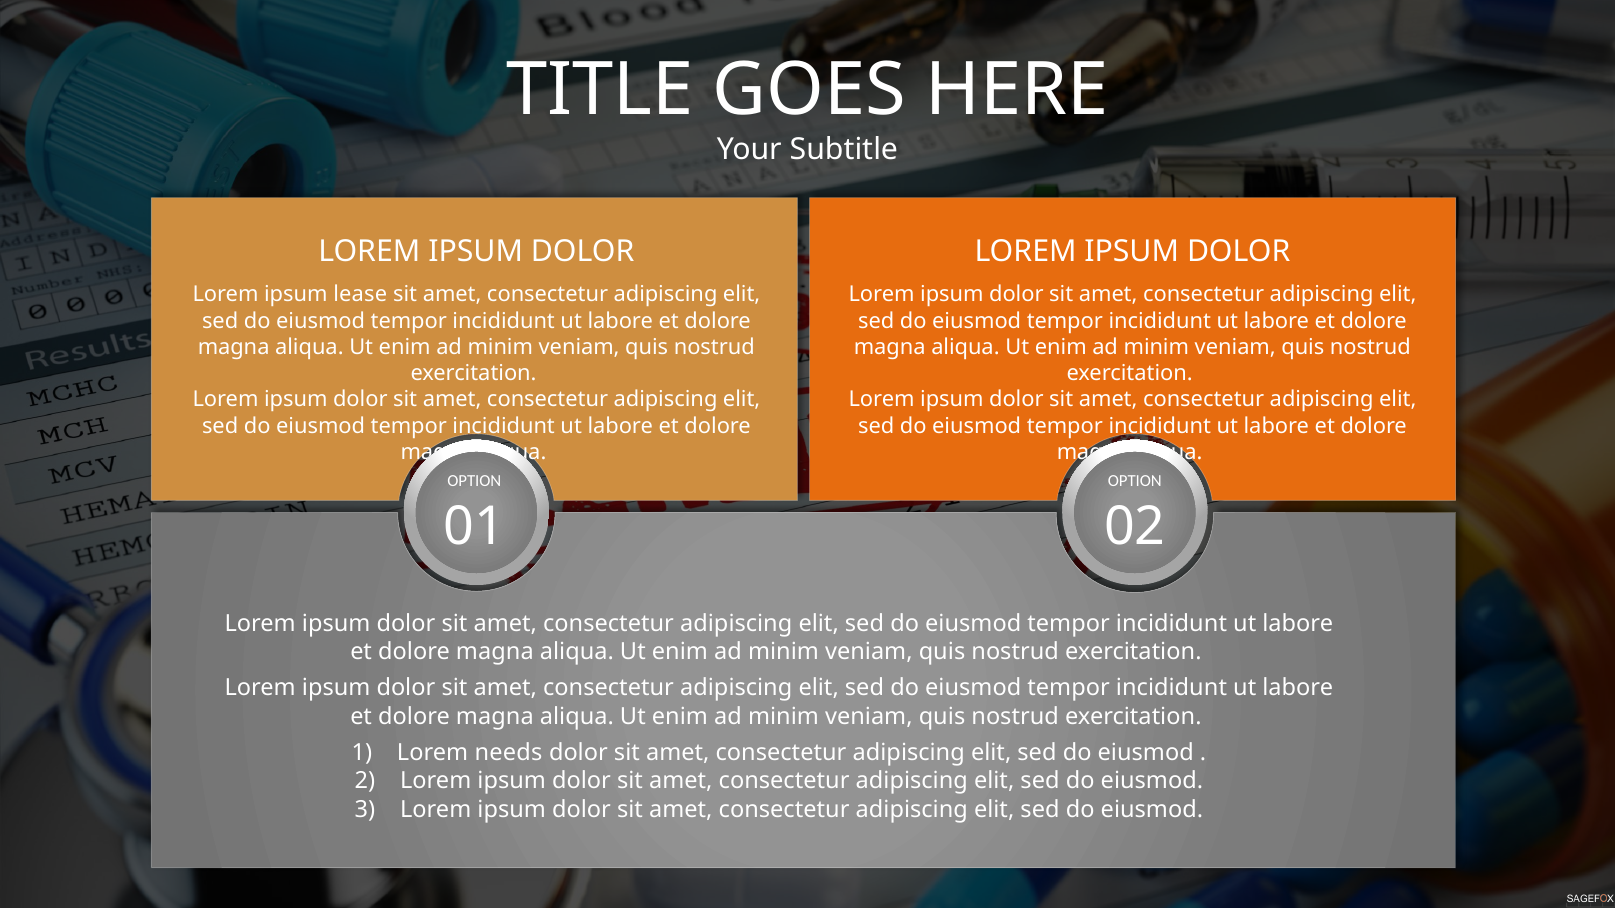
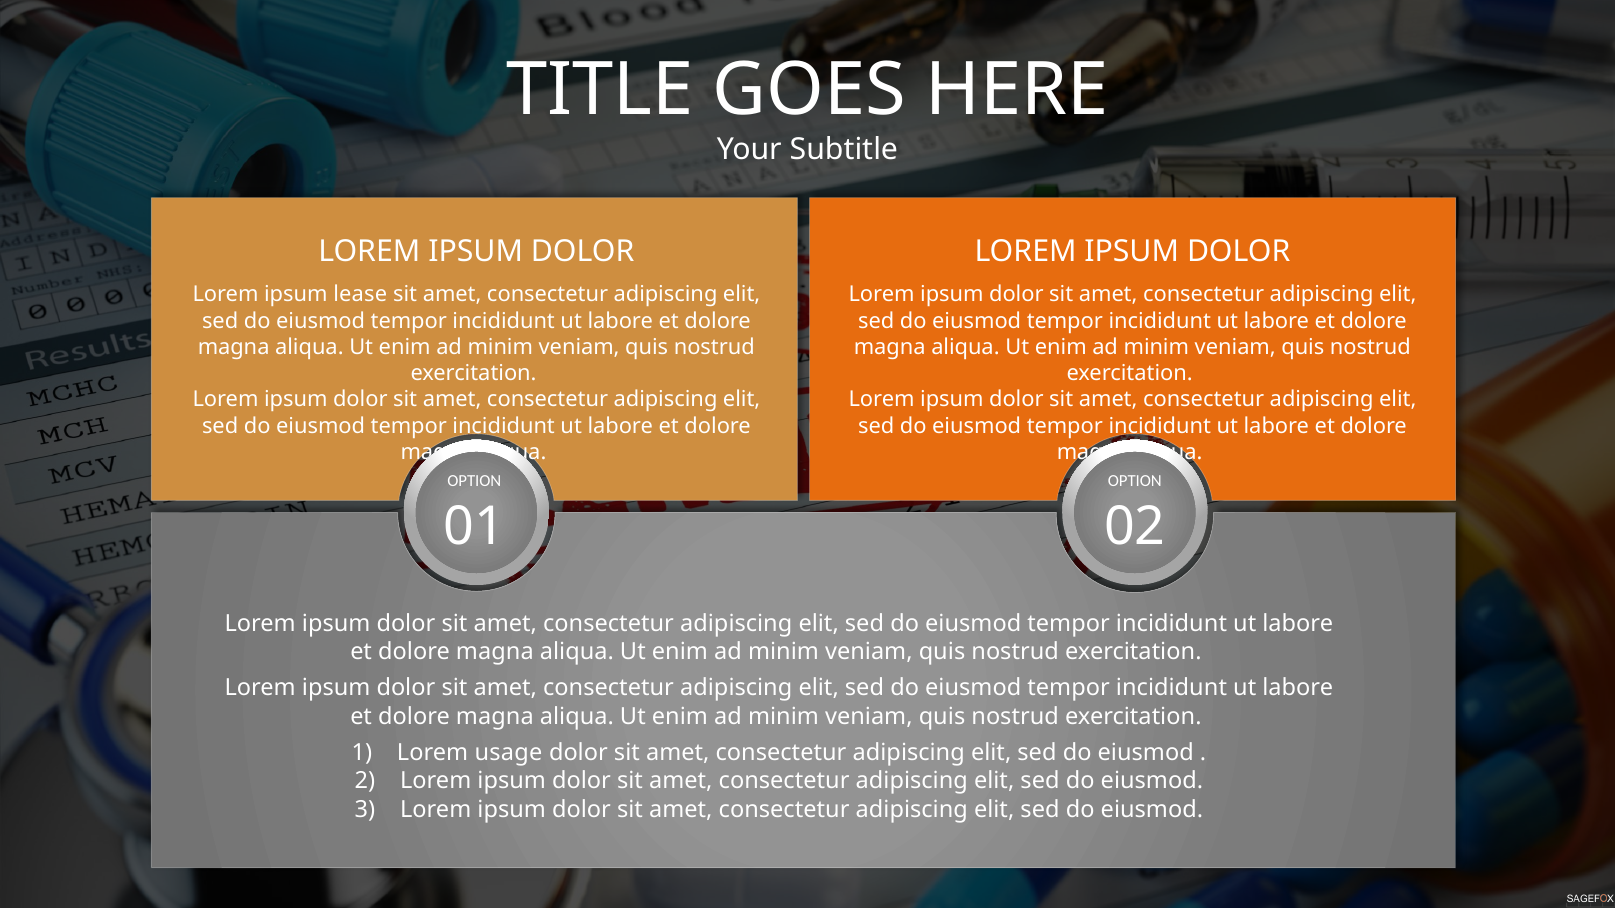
needs: needs -> usage
